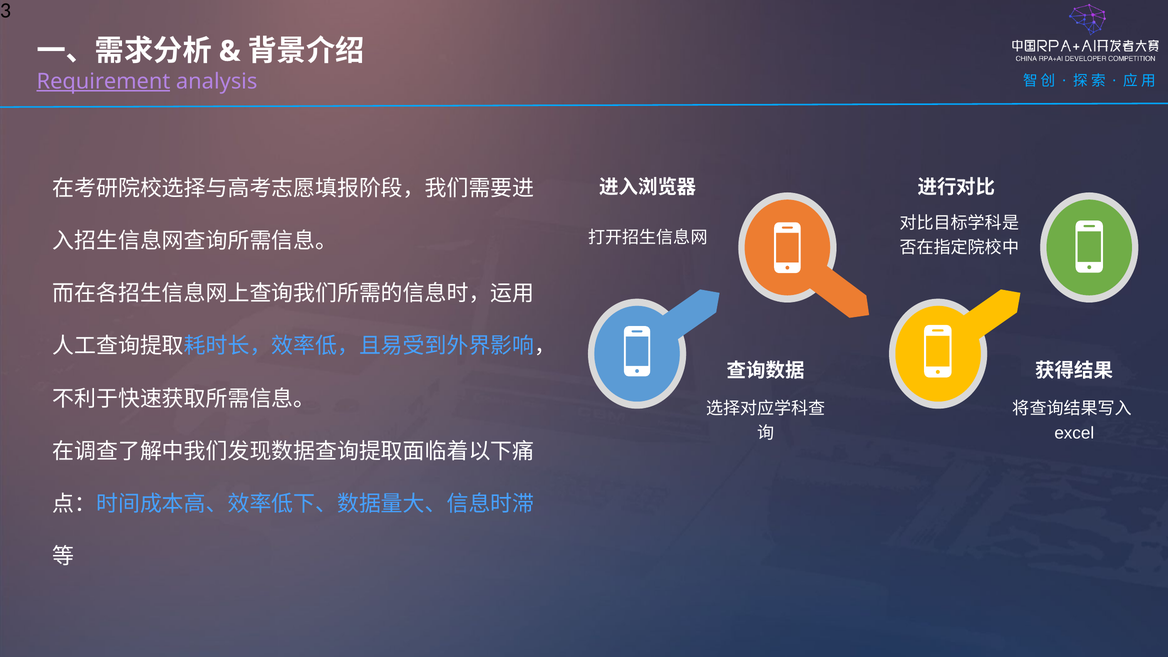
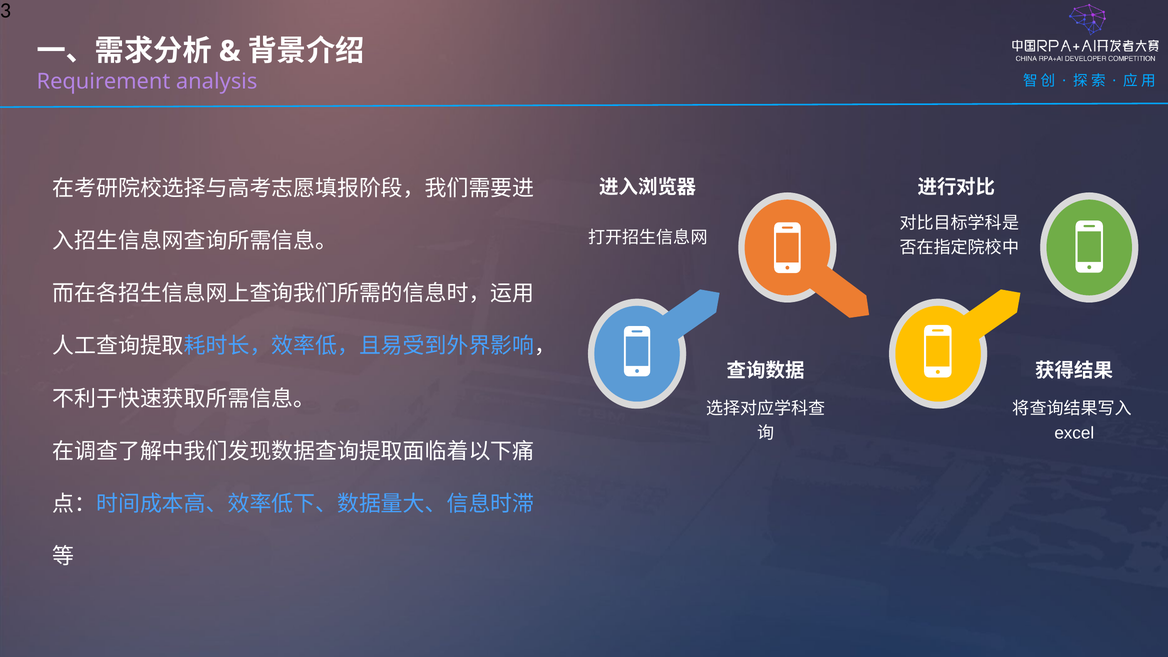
Requirement underline: present -> none
